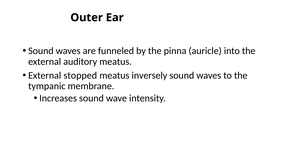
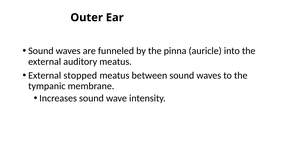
inversely: inversely -> between
